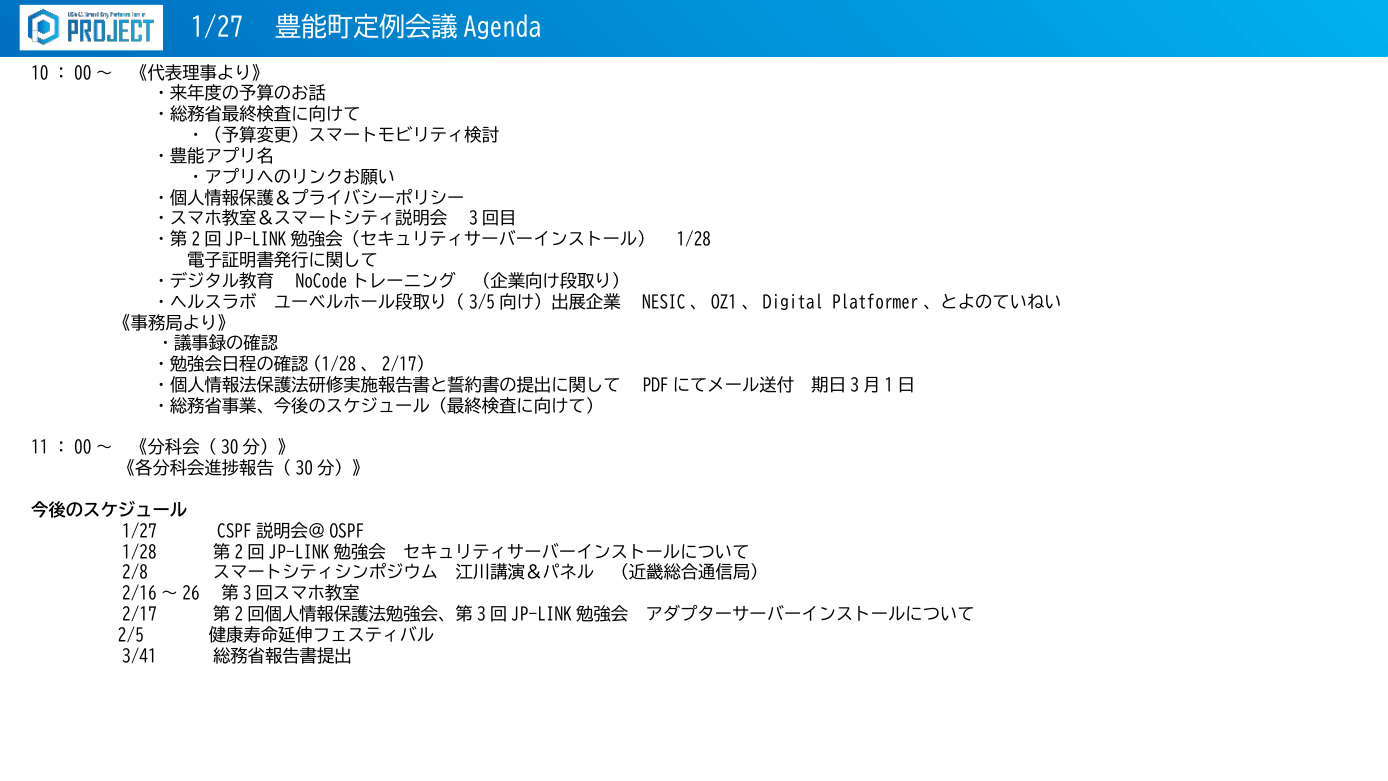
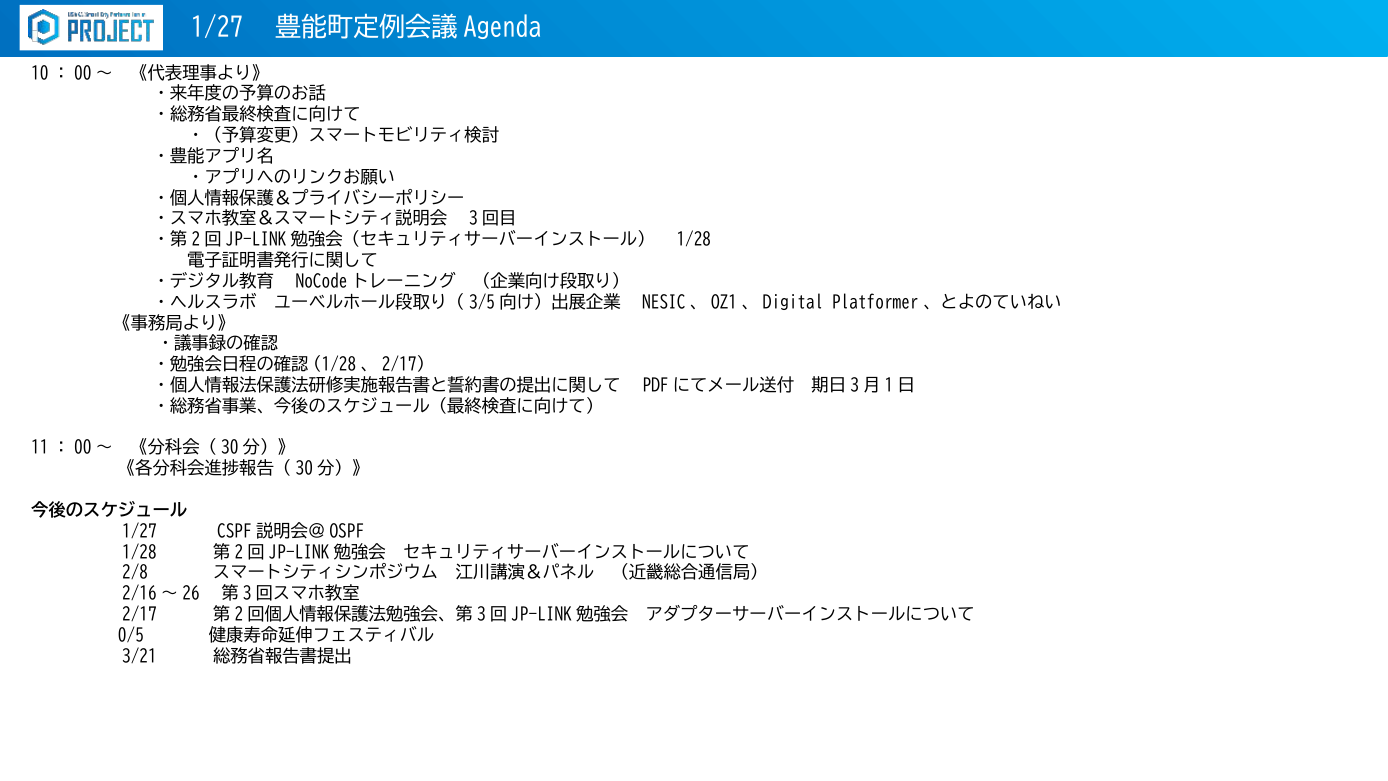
2/5: 2/5 -> 0/5
3/41: 3/41 -> 3/21
